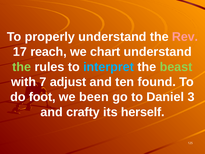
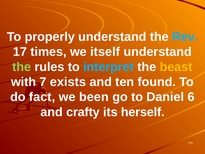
Rev colour: pink -> light blue
reach: reach -> times
chart: chart -> itself
beast colour: light green -> yellow
adjust: adjust -> exists
foot: foot -> fact
3: 3 -> 6
